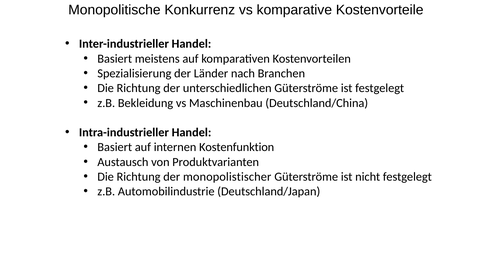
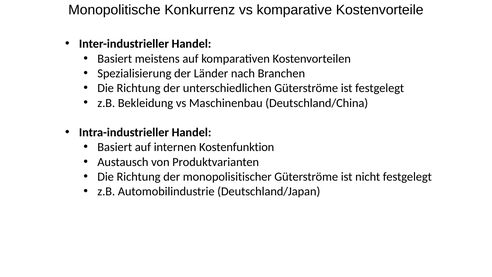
monopolistischer: monopolistischer -> monopolisitischer
